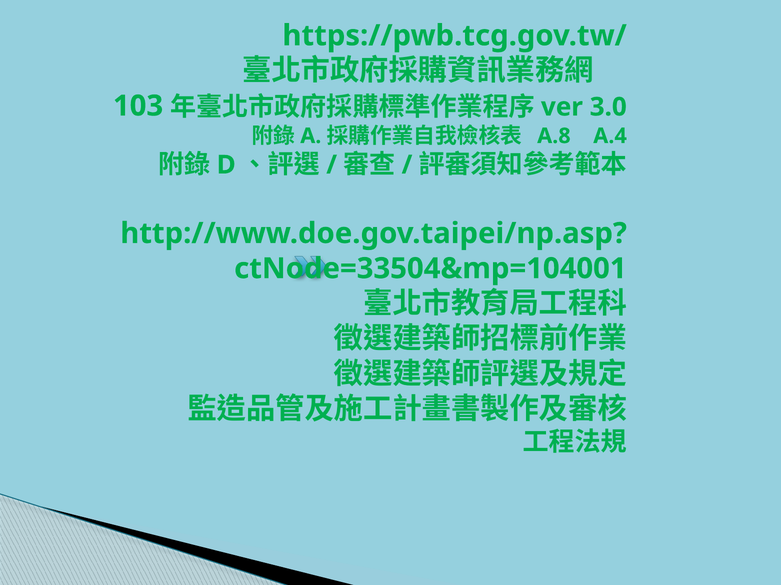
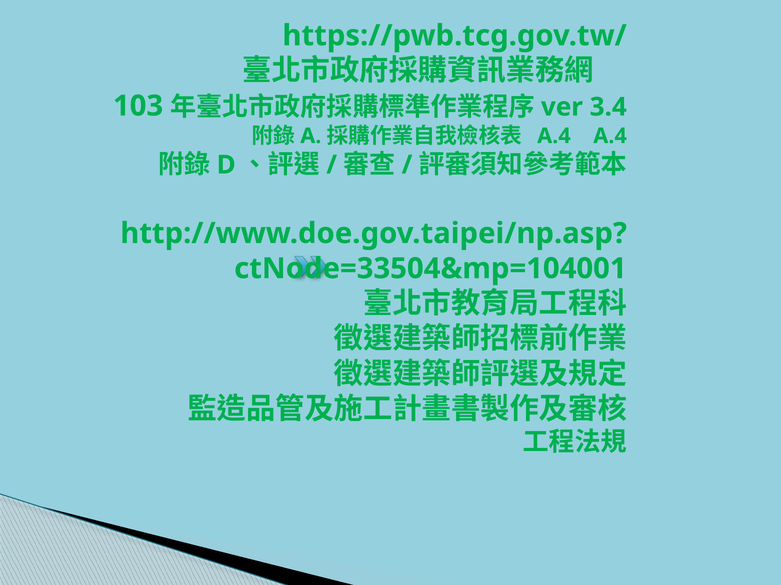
3.0: 3.0 -> 3.4
A.8 at (554, 136): A.8 -> A.4
